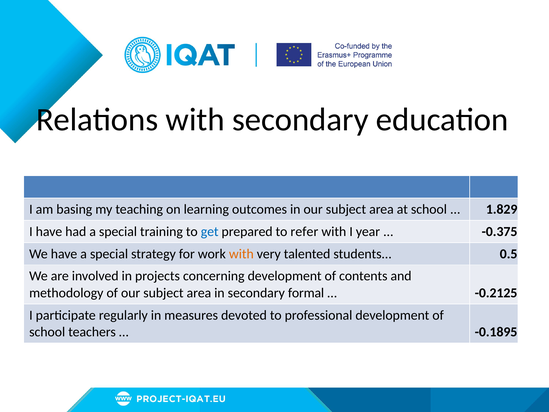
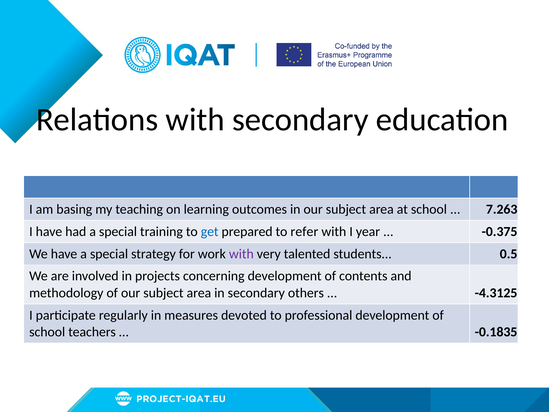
1.829: 1.829 -> 7.263
with at (241, 254) colour: orange -> purple
formal: formal -> others
-0.2125: -0.2125 -> -4.3125
-0.1895: -0.1895 -> -0.1835
